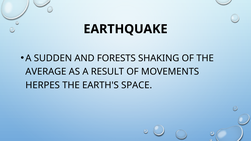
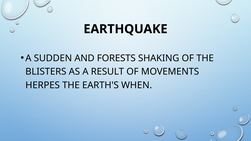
AVERAGE: AVERAGE -> BLISTERS
SPACE: SPACE -> WHEN
